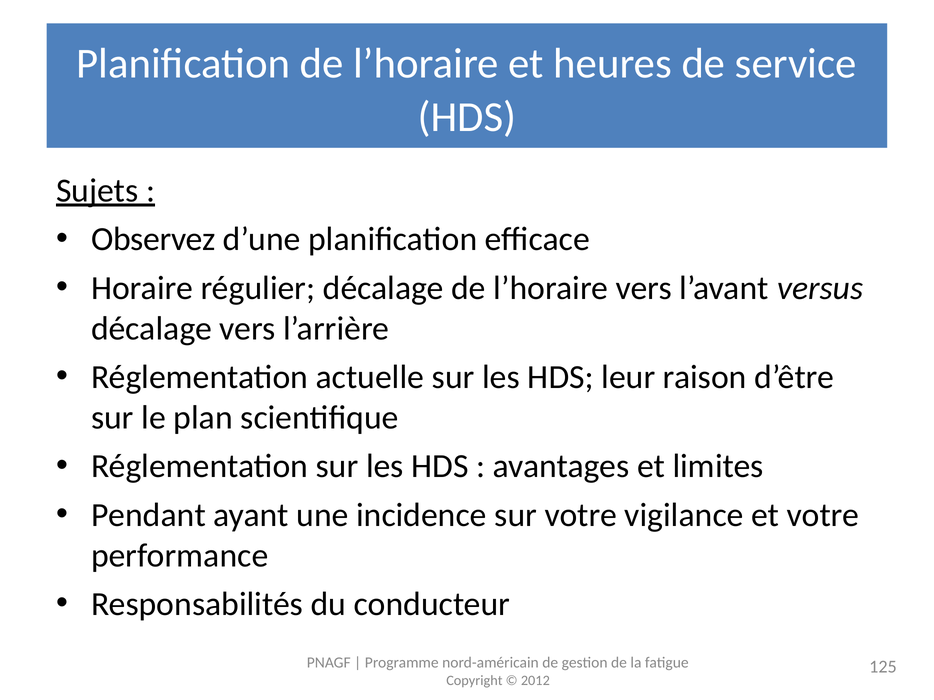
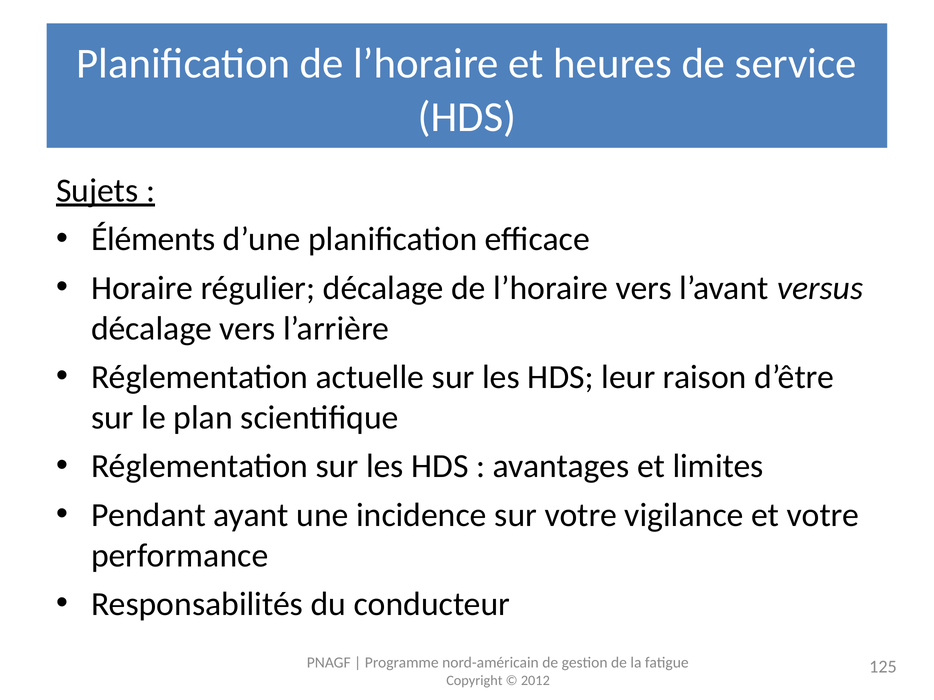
Observez: Observez -> Éléments
